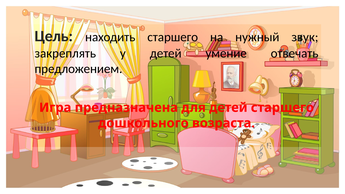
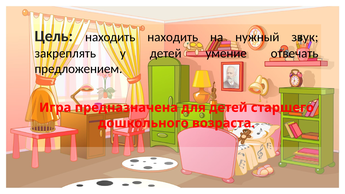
находить старшего: старшего -> находить
